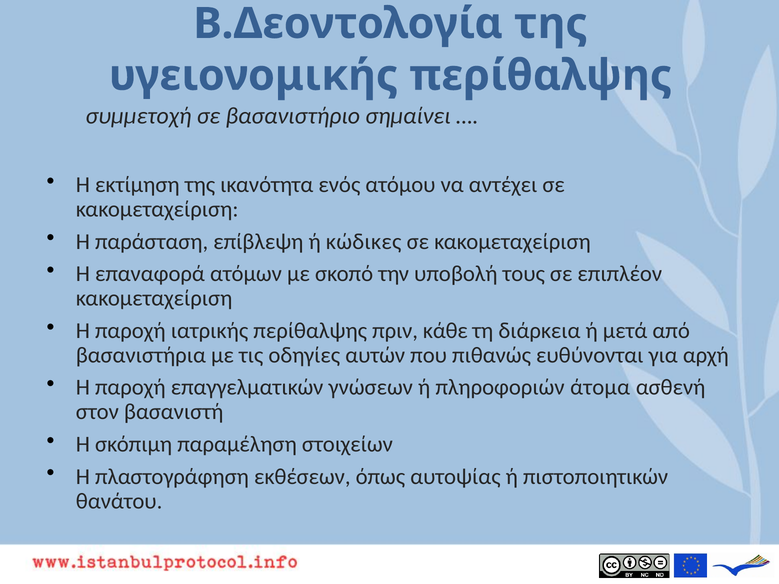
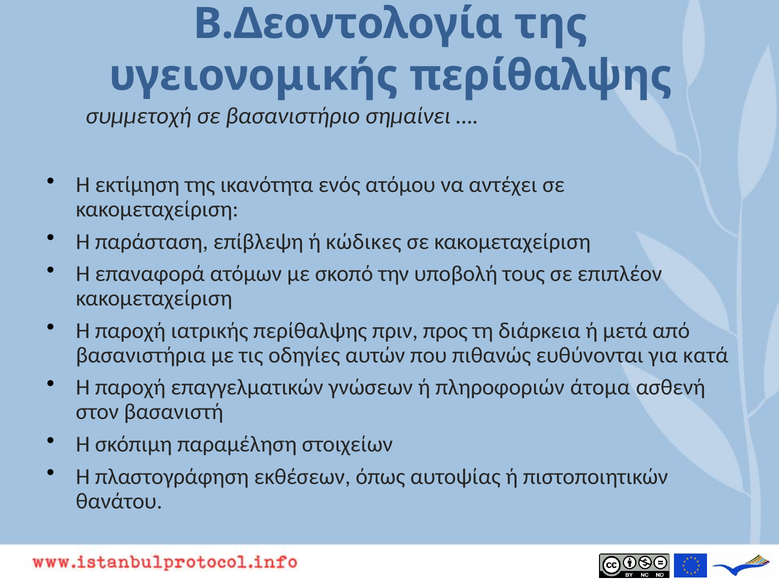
κάθε: κάθε -> προς
αρχή: αρχή -> κατά
